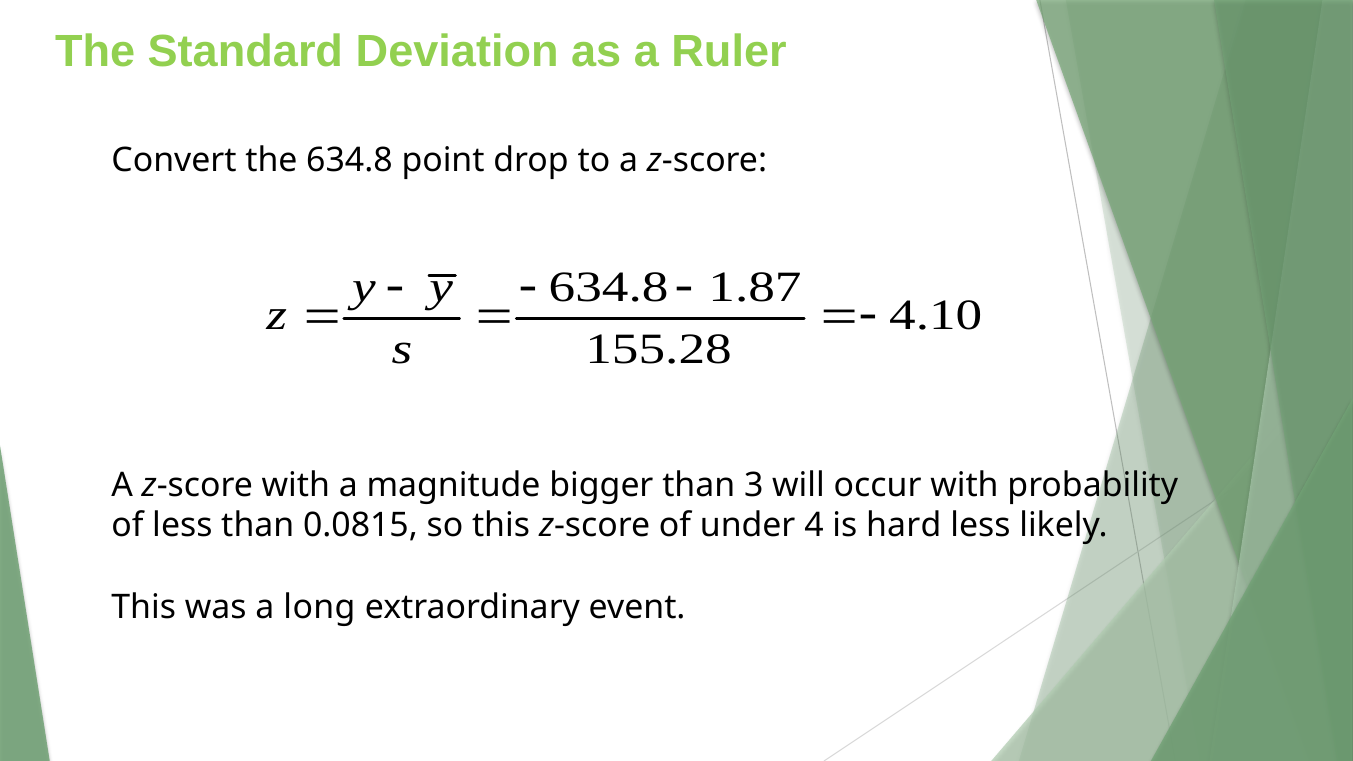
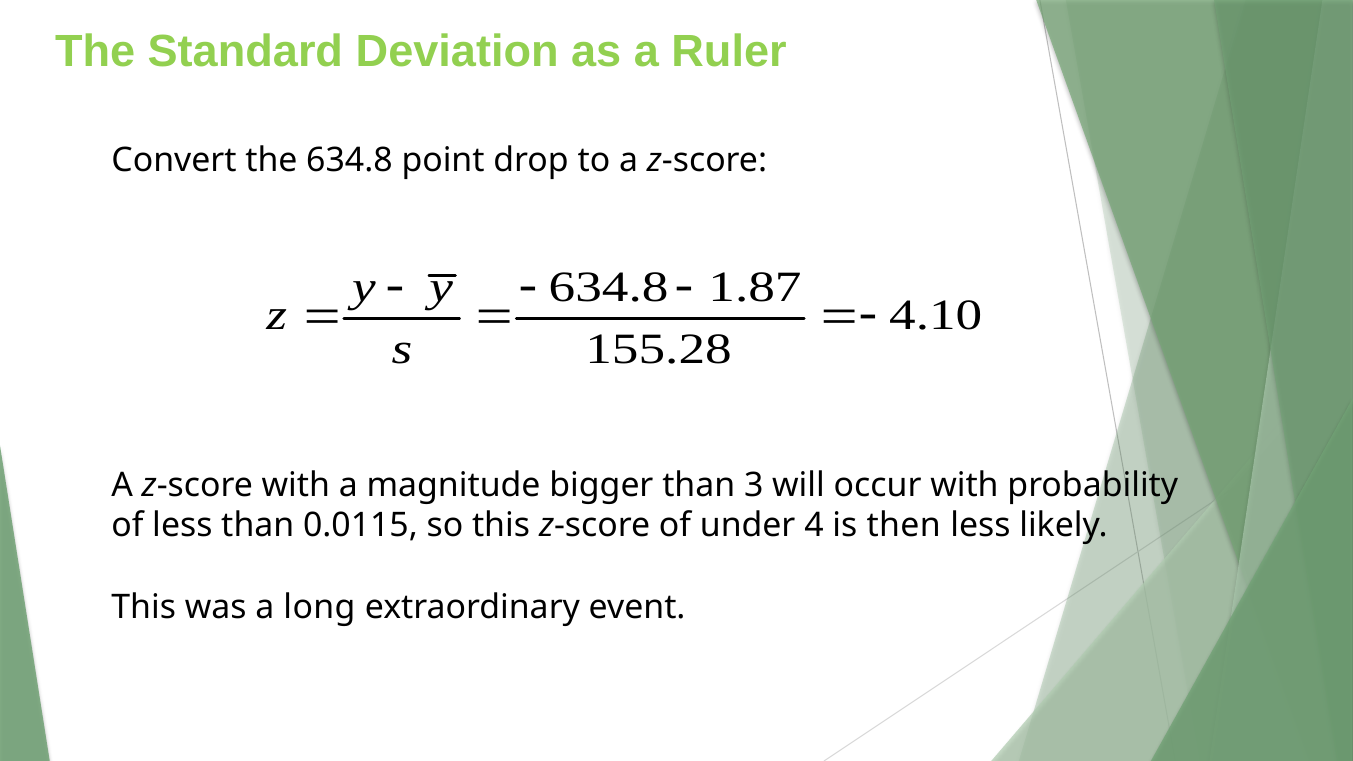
0.0815: 0.0815 -> 0.0115
hard: hard -> then
